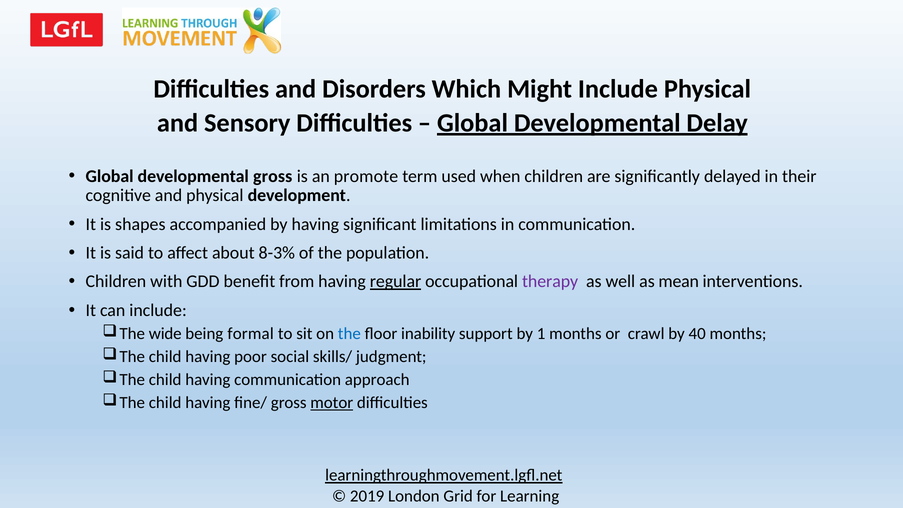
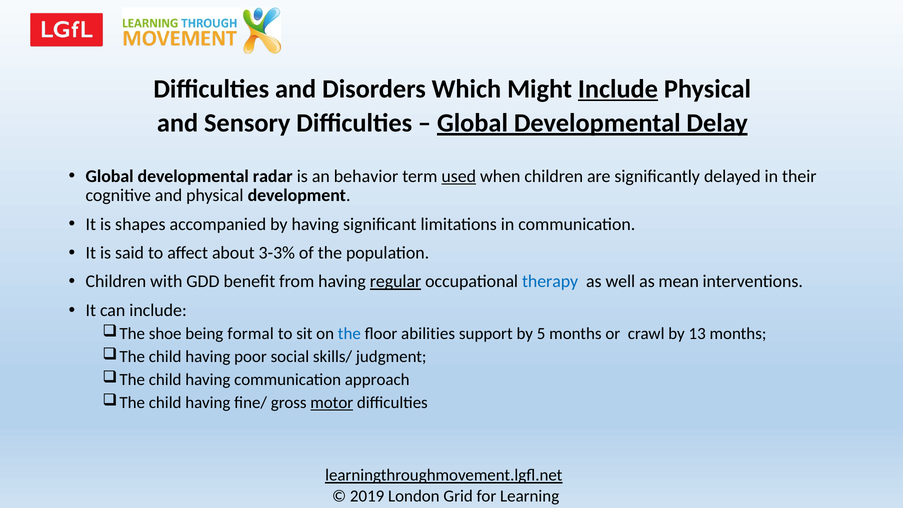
Include at (618, 89) underline: none -> present
developmental gross: gross -> radar
promote: promote -> behavior
used underline: none -> present
8-3%: 8-3% -> 3-3%
therapy colour: purple -> blue
wide: wide -> shoe
inability: inability -> abilities
1: 1 -> 5
40: 40 -> 13
